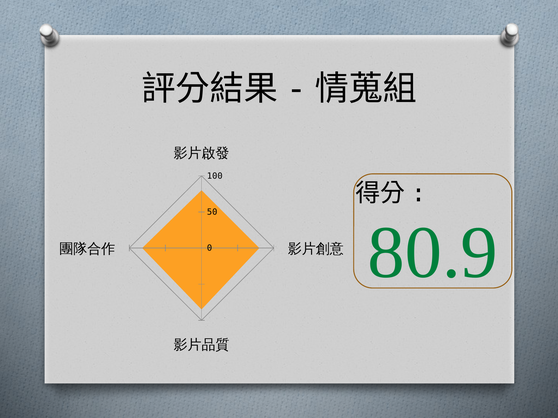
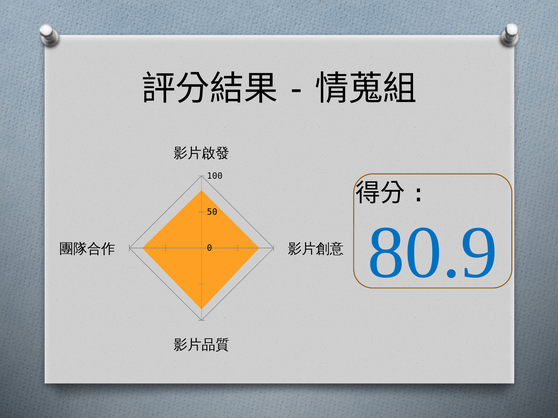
80.9 colour: green -> blue
